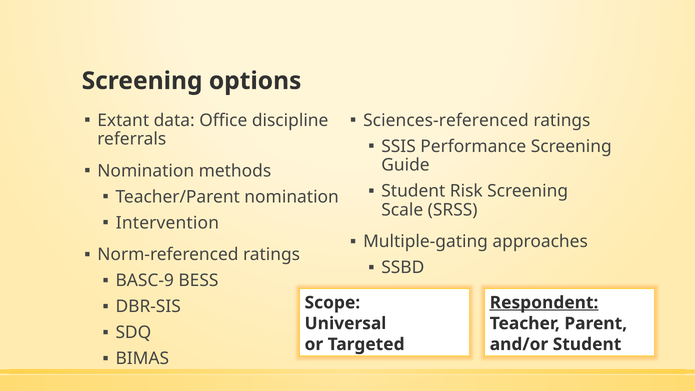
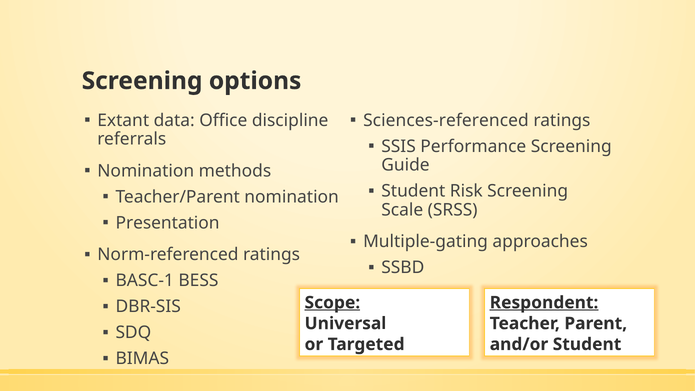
Intervention: Intervention -> Presentation
BASC-9: BASC-9 -> BASC-1
Scope underline: none -> present
